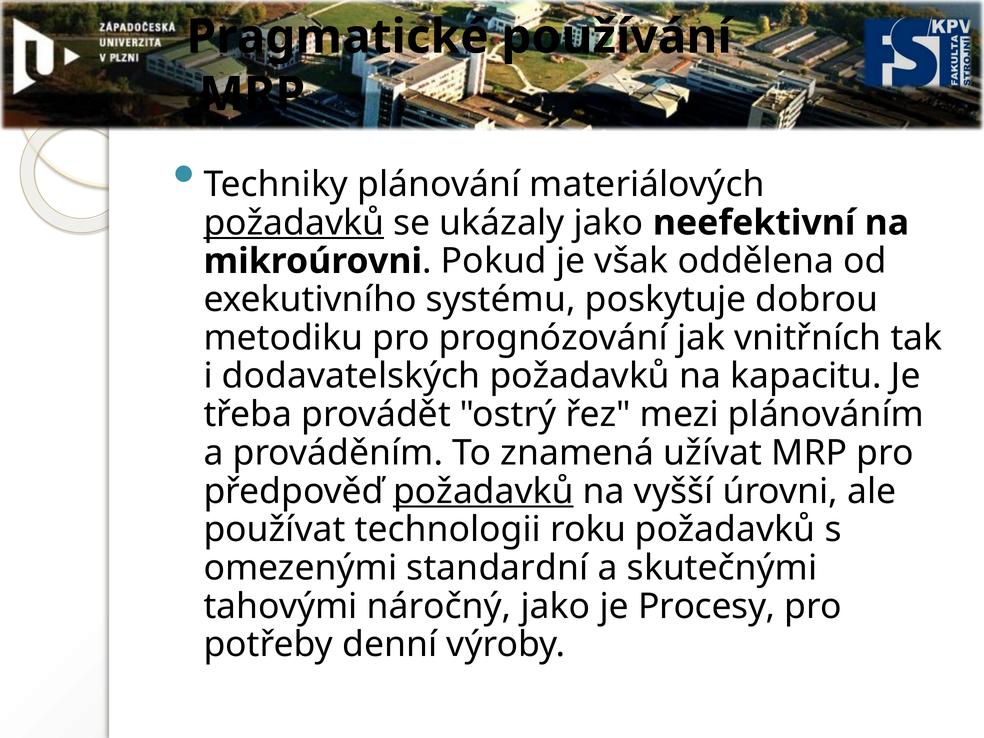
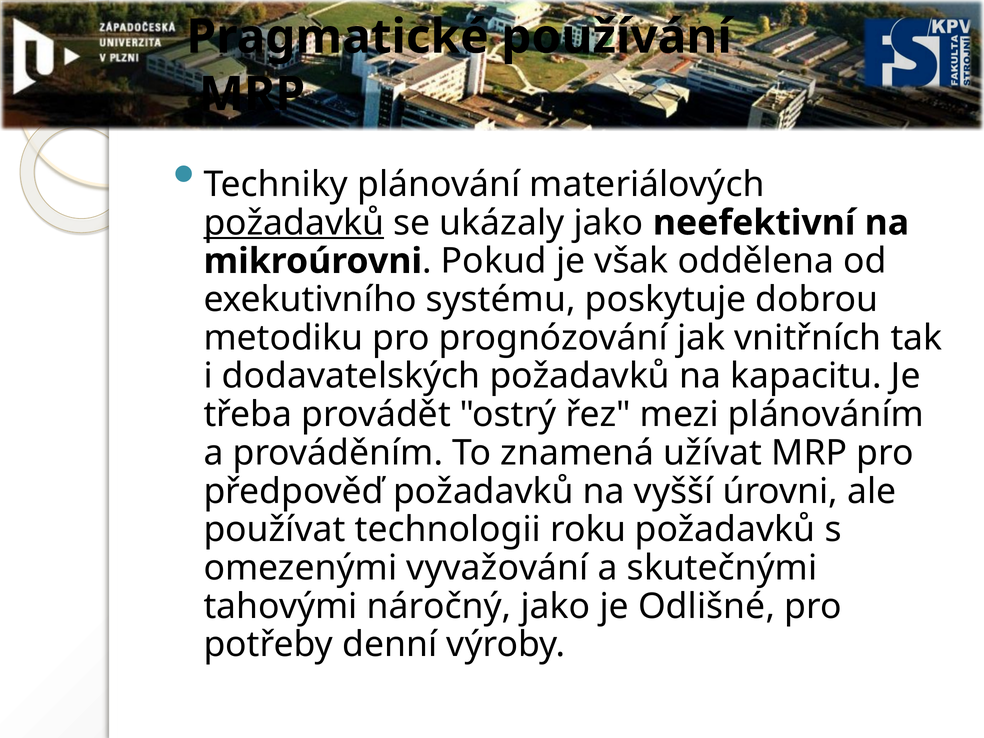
požadavků at (483, 491) underline: present -> none
standardní: standardní -> vyvažování
Procesy: Procesy -> Odlišné
